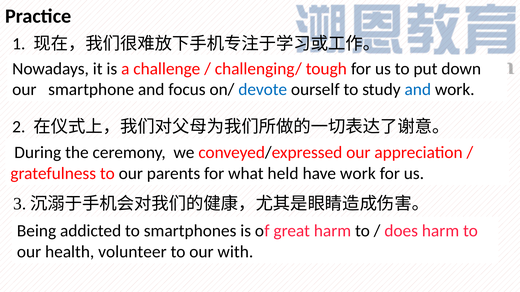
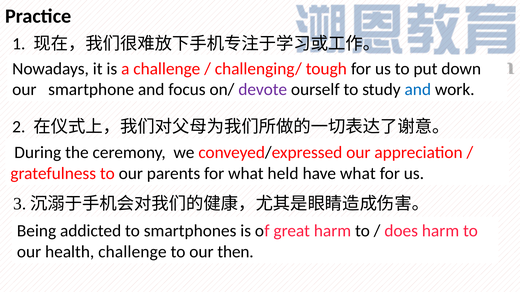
devote colour: blue -> purple
have work: work -> what
volunteer at (132, 252): volunteer -> challenge
with: with -> then
